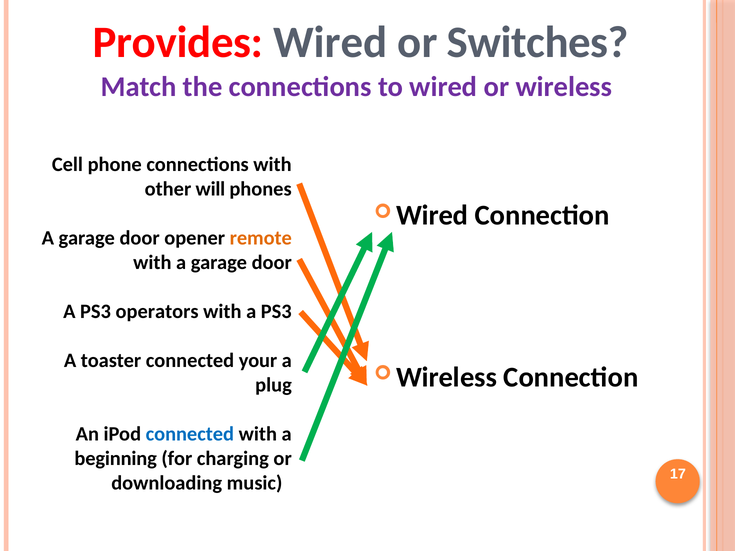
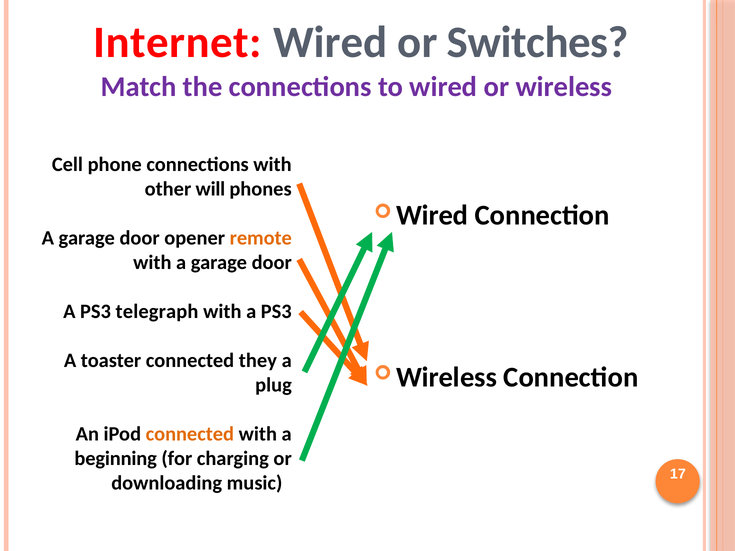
Provides: Provides -> Internet
operators: operators -> telegraph
your: your -> they
connected at (190, 434) colour: blue -> orange
